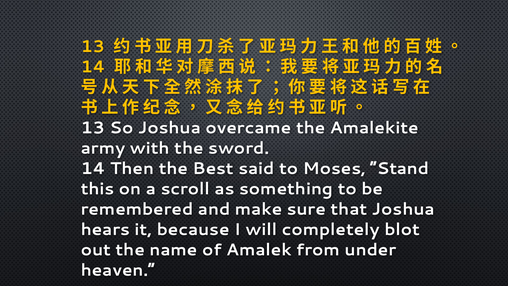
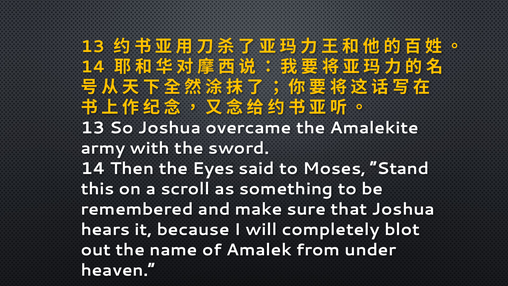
Best: Best -> Eyes
